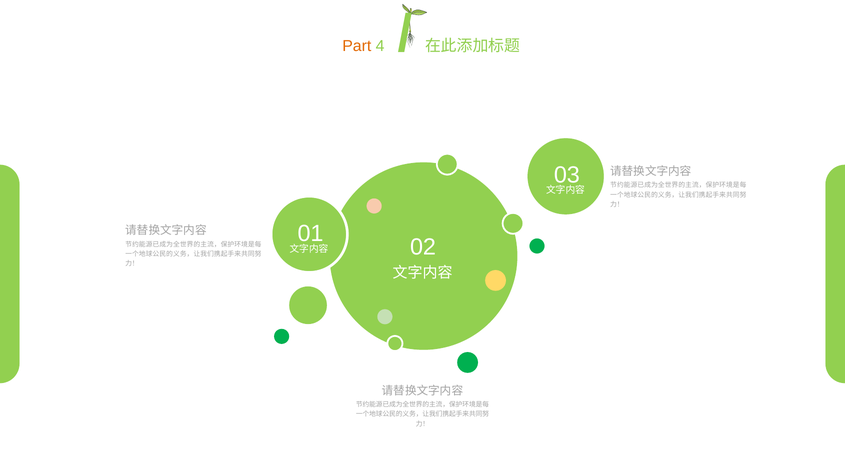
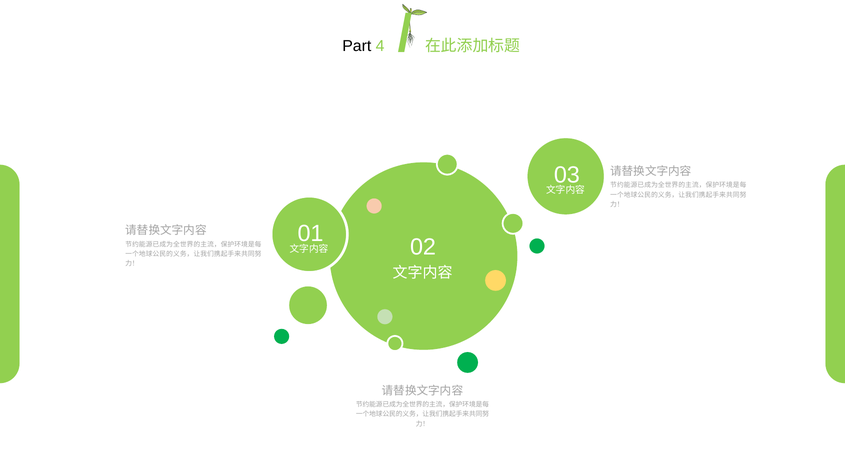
Part colour: orange -> black
